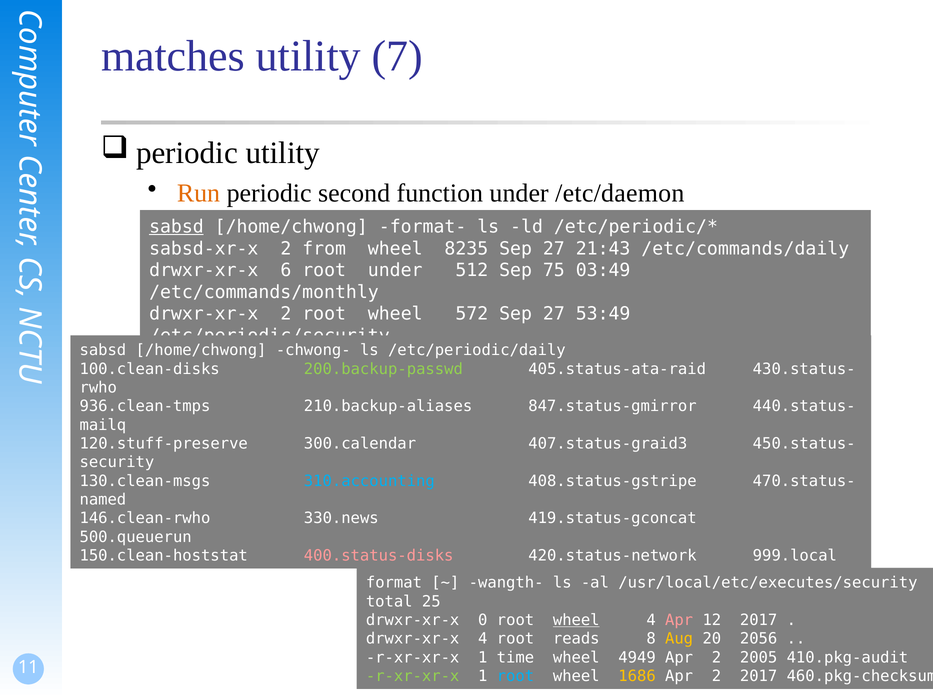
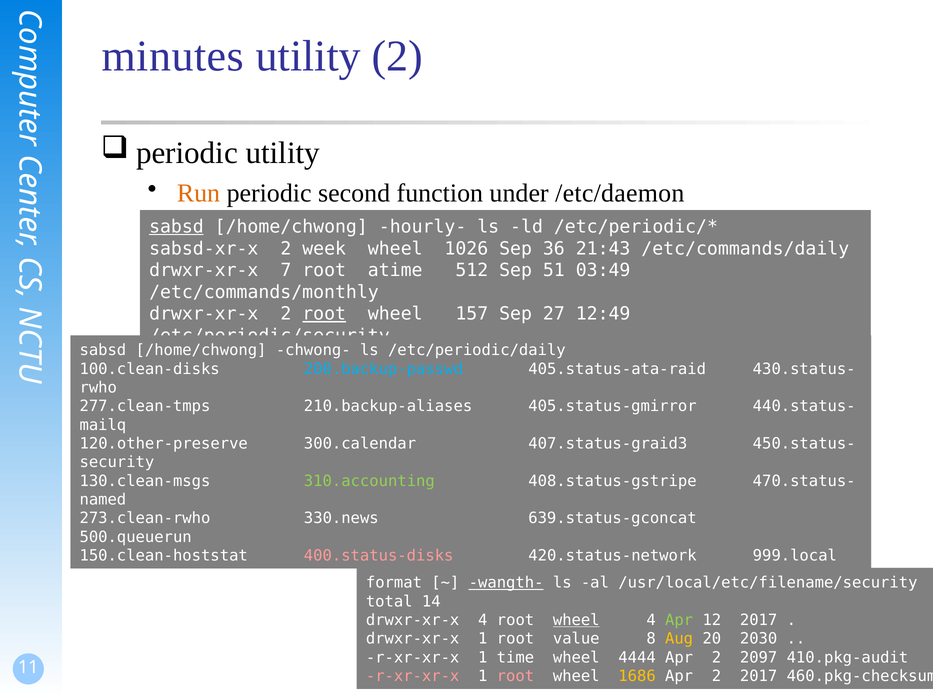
matches: matches -> minutes
utility 7: 7 -> 2
format-: format- -> hourly-
from: from -> week
8235: 8235 -> 1026
27 at (554, 248): 27 -> 36
6: 6 -> 7
root under: under -> atime
75: 75 -> 51
root at (324, 314) underline: none -> present
572: 572 -> 157
53:49: 53:49 -> 12:49
200.backup-passwd colour: light green -> light blue
936.clean-tmps: 936.clean-tmps -> 277.clean-tmps
847.status-gmirror: 847.status-gmirror -> 405.status-gmirror
120.stuff-preserve: 120.stuff-preserve -> 120.other-preserve
310.accounting colour: light blue -> light green
146.clean-rwho: 146.clean-rwho -> 273.clean-rwho
419.status-gconcat: 419.status-gconcat -> 639.status-gconcat
wangth- underline: none -> present
/usr/local/etc/executes/security: /usr/local/etc/executes/security -> /usr/local/etc/filename/security
25: 25 -> 14
drwxr-xr-x 0: 0 -> 4
Apr at (679, 620) colour: pink -> light green
drwxr-xr-x 4: 4 -> 1
reads: reads -> value
2056: 2056 -> 2030
4949: 4949 -> 4444
2005: 2005 -> 2097
r-xr-xr-x at (413, 676) colour: light green -> pink
root at (515, 676) colour: light blue -> pink
